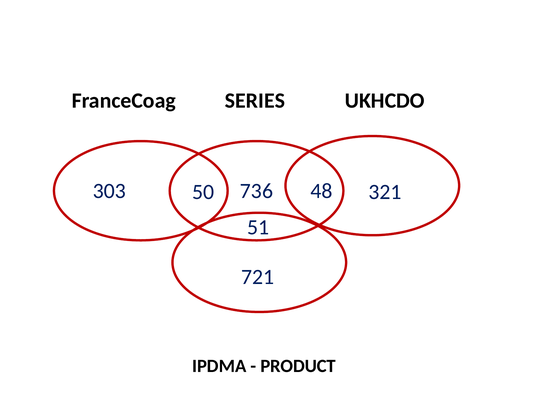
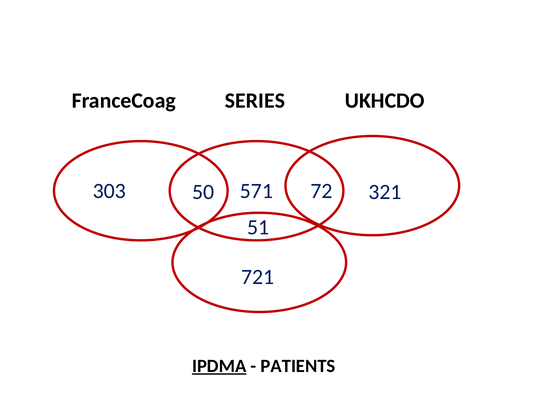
736: 736 -> 571
48: 48 -> 72
IPDMA underline: none -> present
PRODUCT: PRODUCT -> PATIENTS
